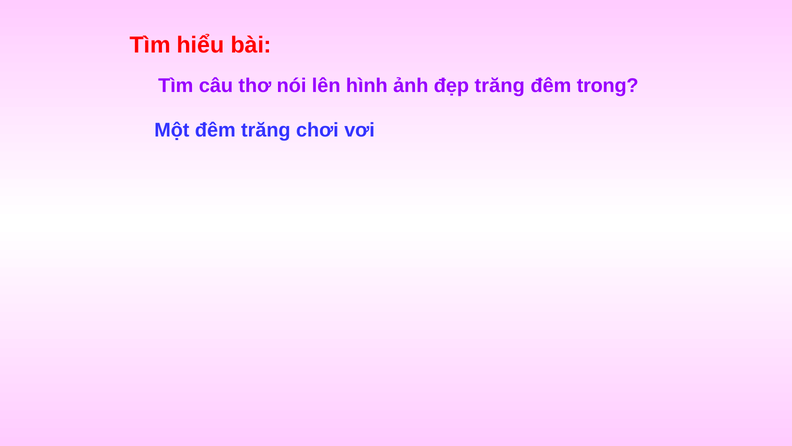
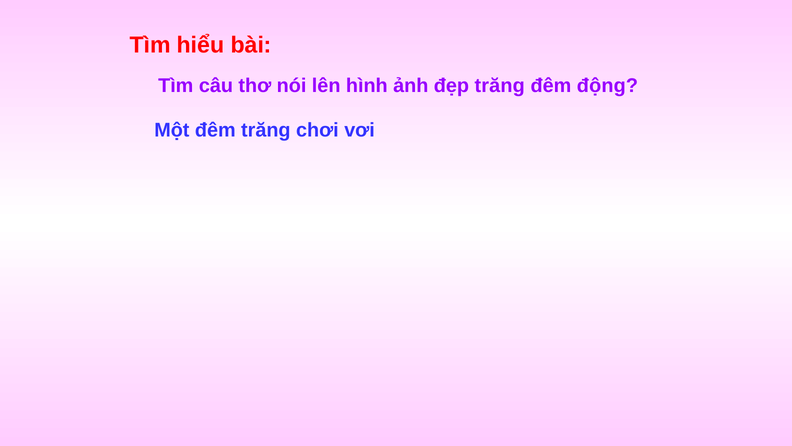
trong: trong -> động
